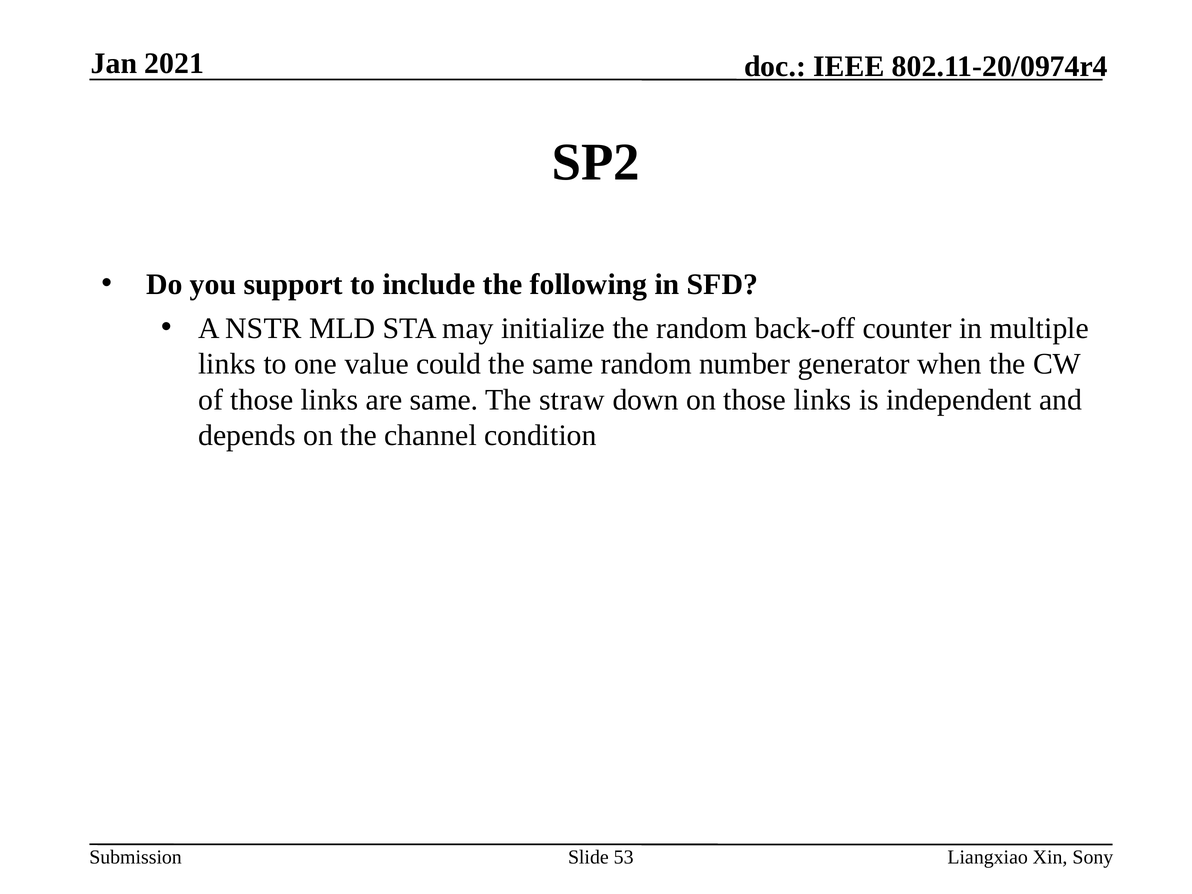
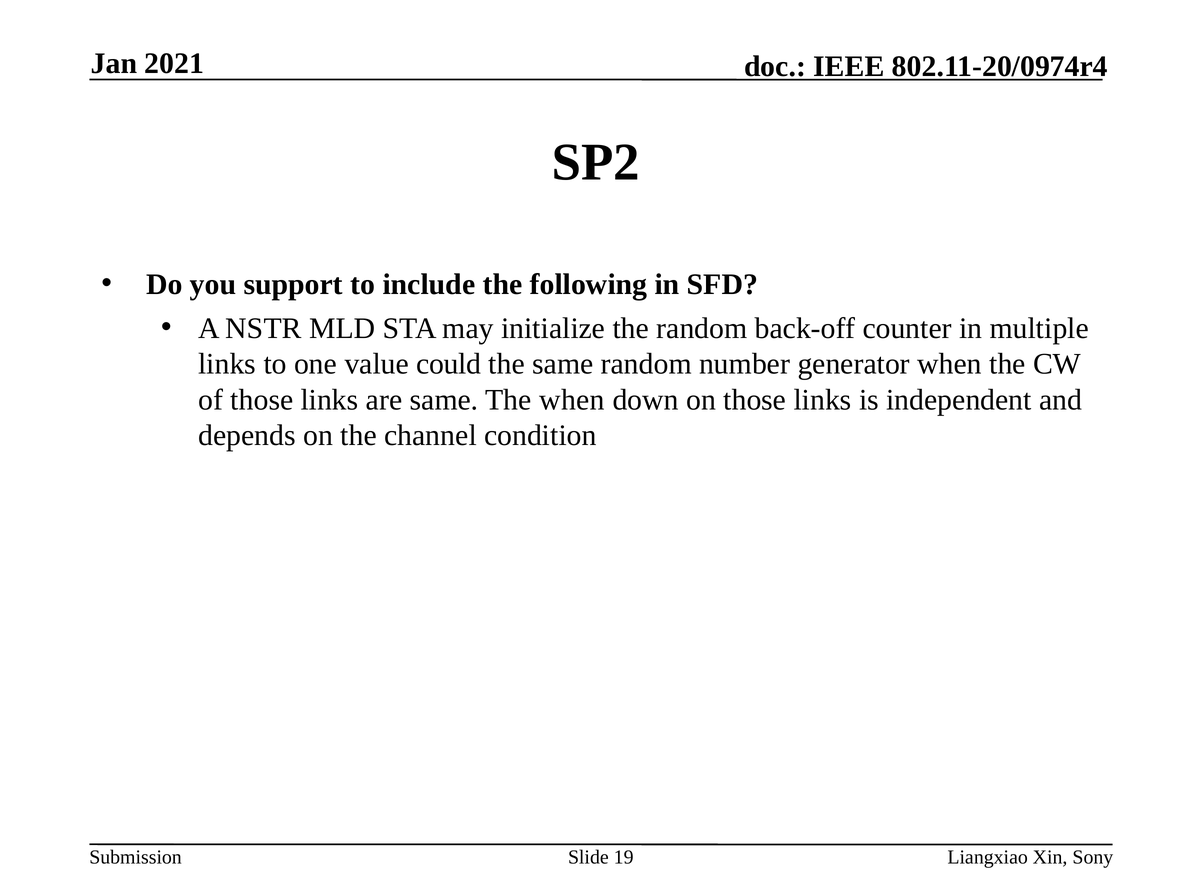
The straw: straw -> when
53: 53 -> 19
